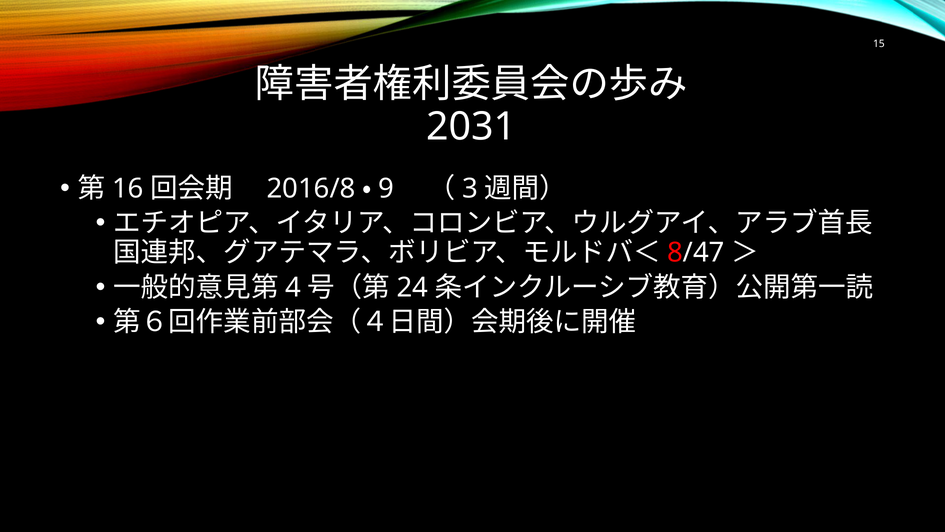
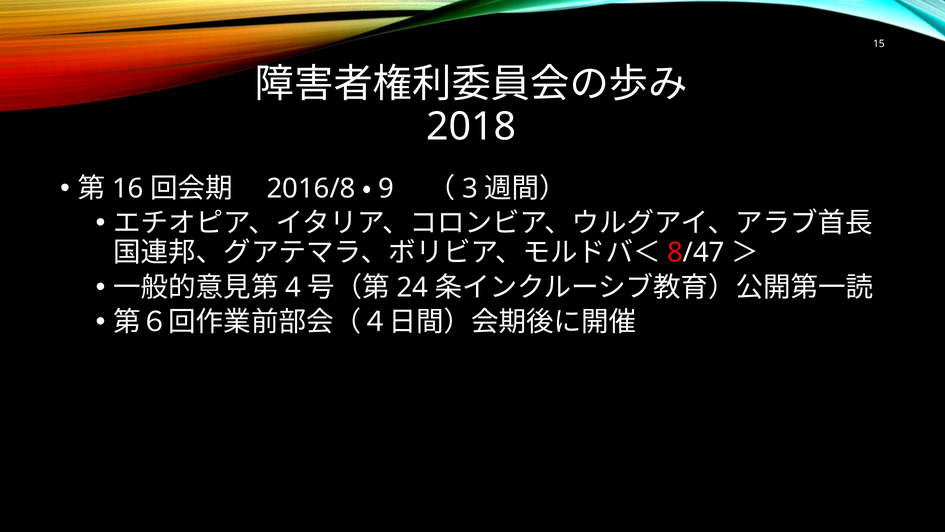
2031: 2031 -> 2018
